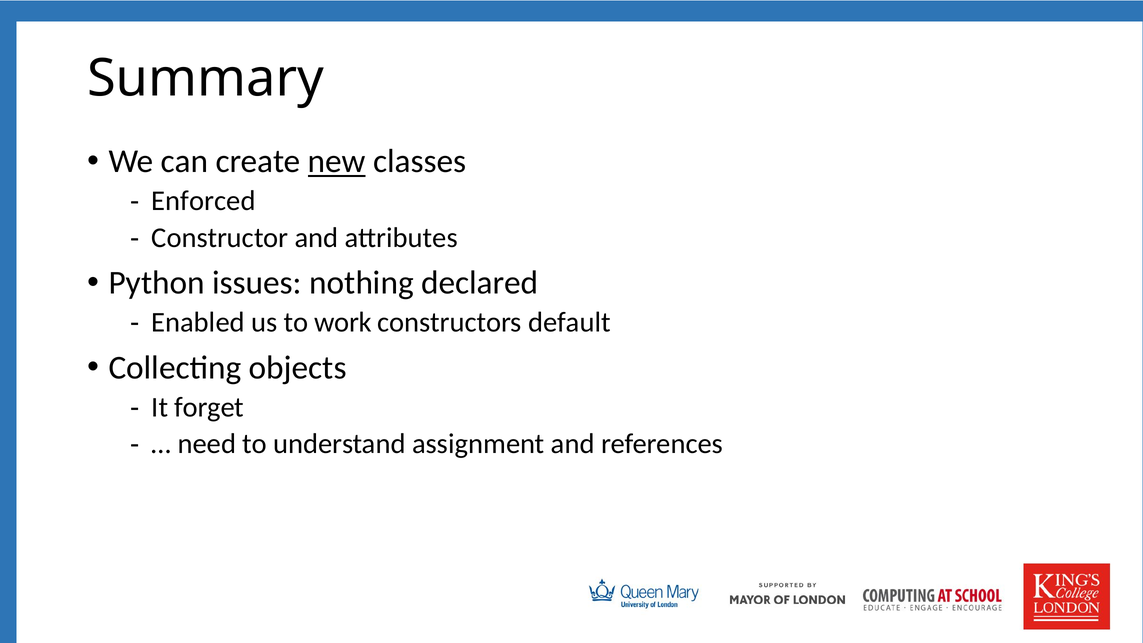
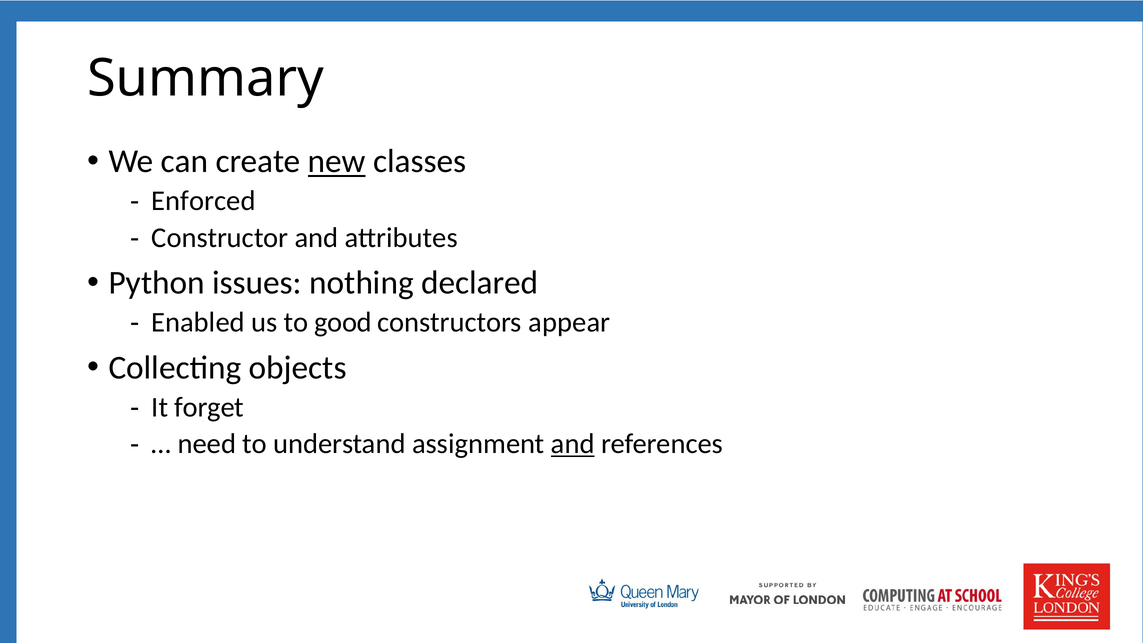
work: work -> good
default: default -> appear
and at (573, 444) underline: none -> present
